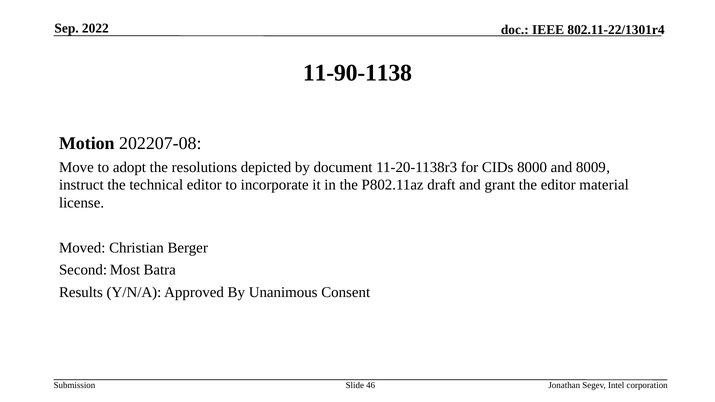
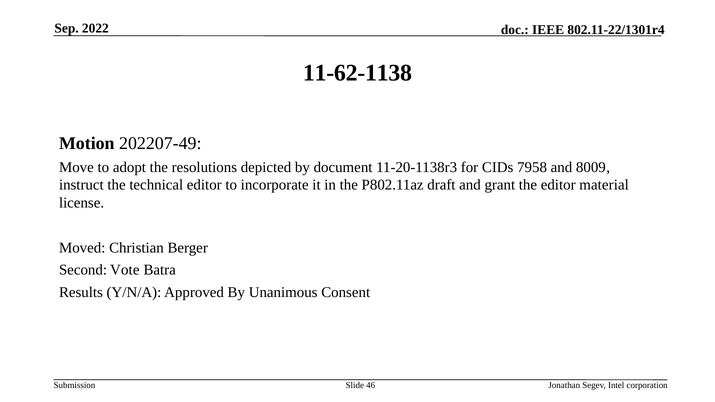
11-90-1138: 11-90-1138 -> 11-62-1138
202207-08: 202207-08 -> 202207-49
8000: 8000 -> 7958
Most: Most -> Vote
